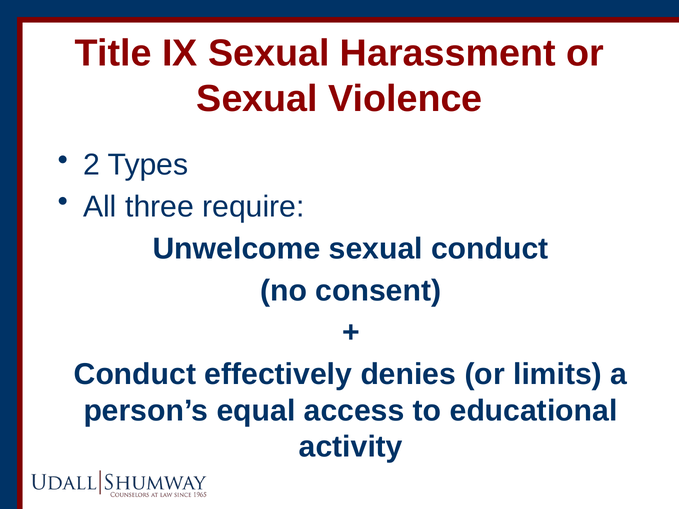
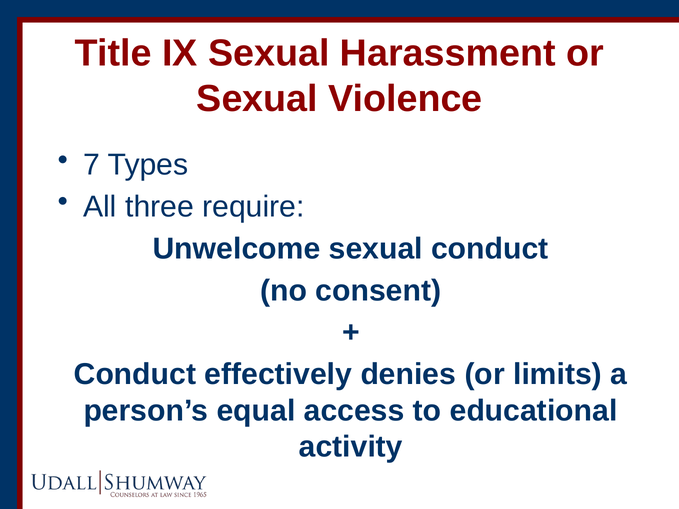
2: 2 -> 7
